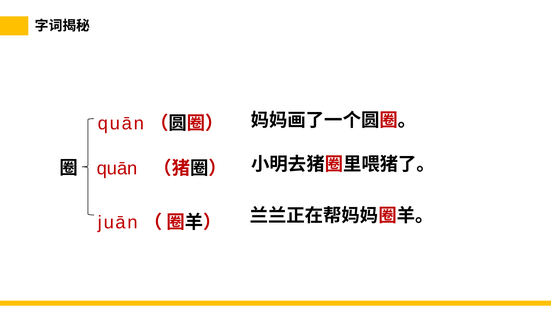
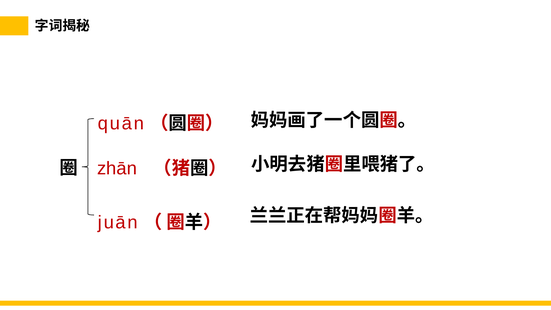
quān at (117, 168): quān -> zhān
